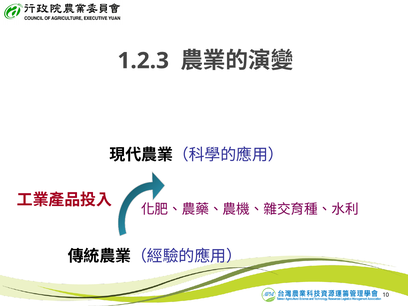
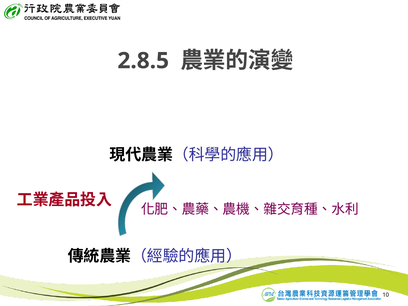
1.2.3: 1.2.3 -> 2.8.5
